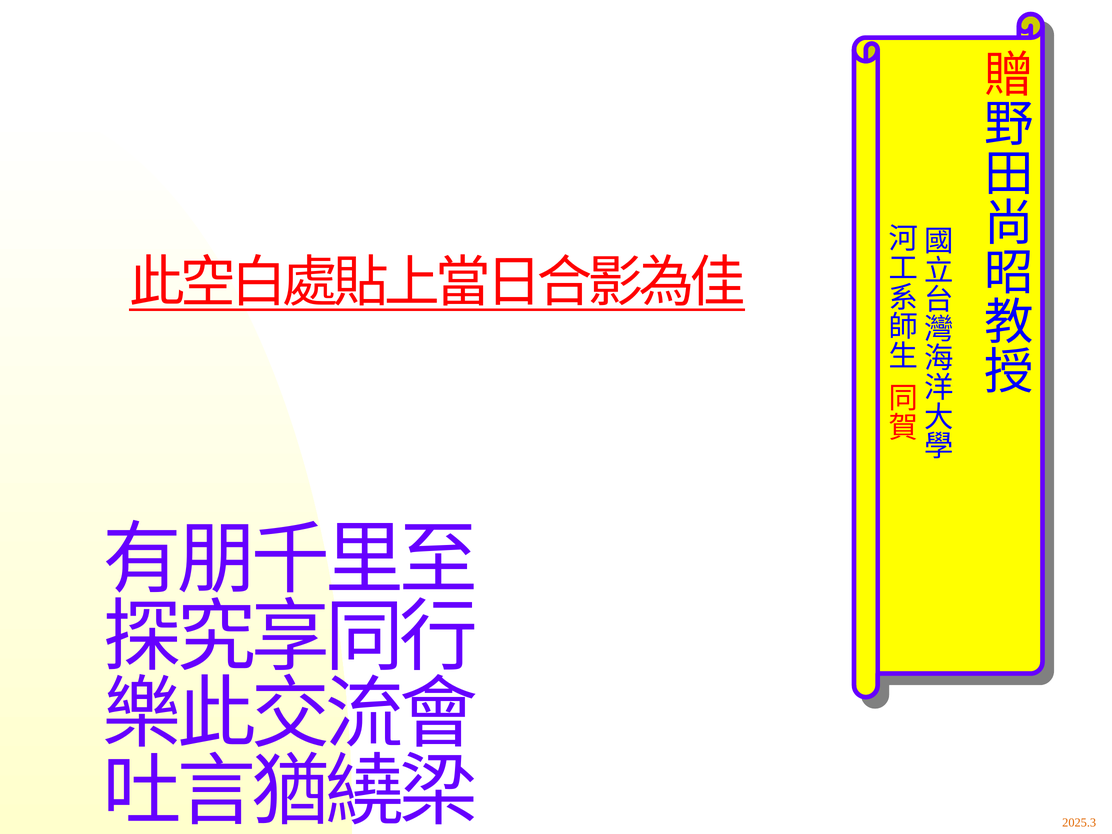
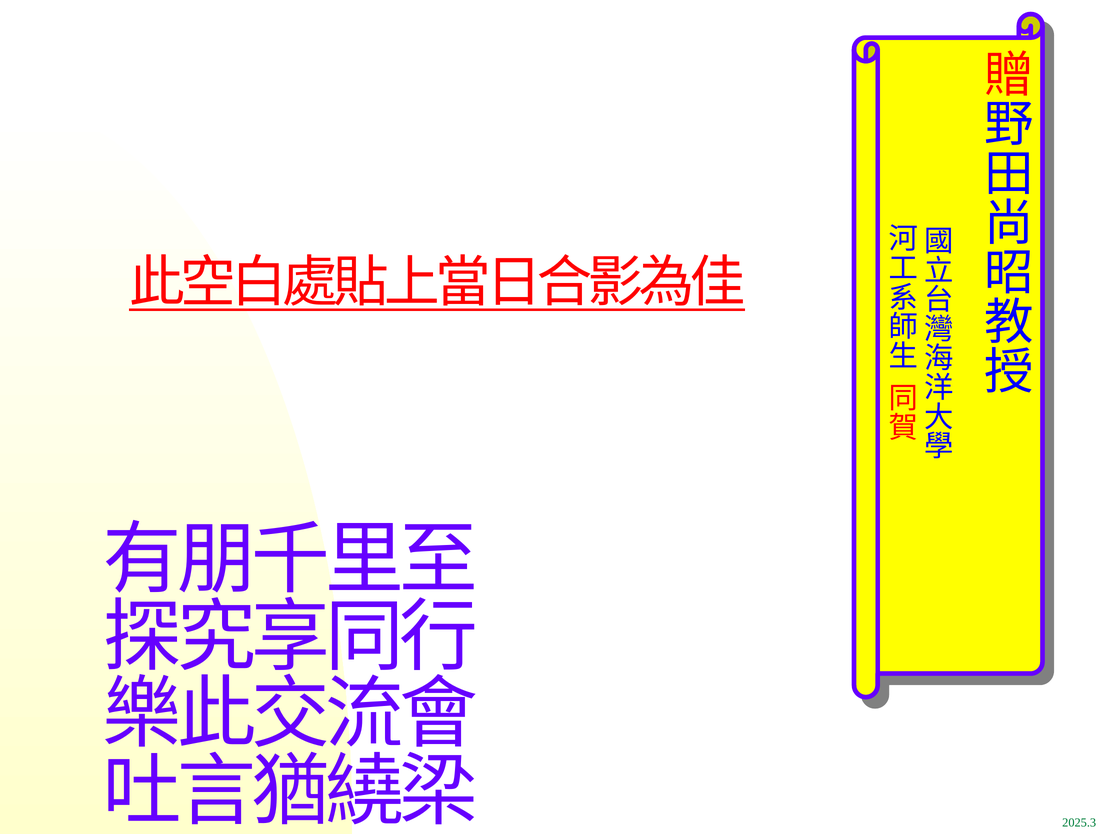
2025.3 colour: orange -> green
